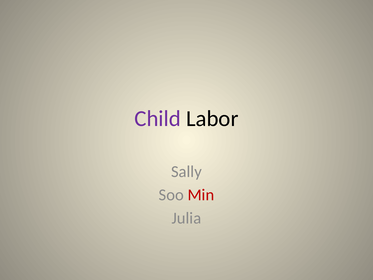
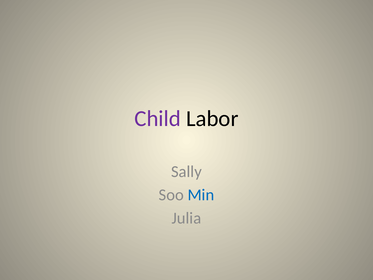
Min colour: red -> blue
